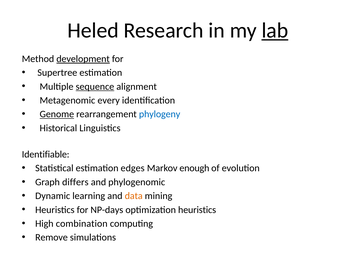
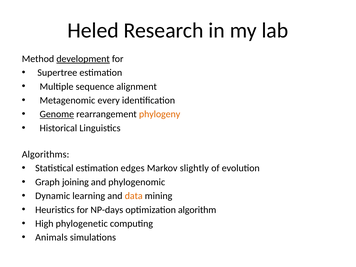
lab underline: present -> none
sequence underline: present -> none
phylogeny colour: blue -> orange
Identifiable: Identifiable -> Algorithms
enough: enough -> slightly
differs: differs -> joining
optimization heuristics: heuristics -> algorithm
combination: combination -> phylogenetic
Remove: Remove -> Animals
